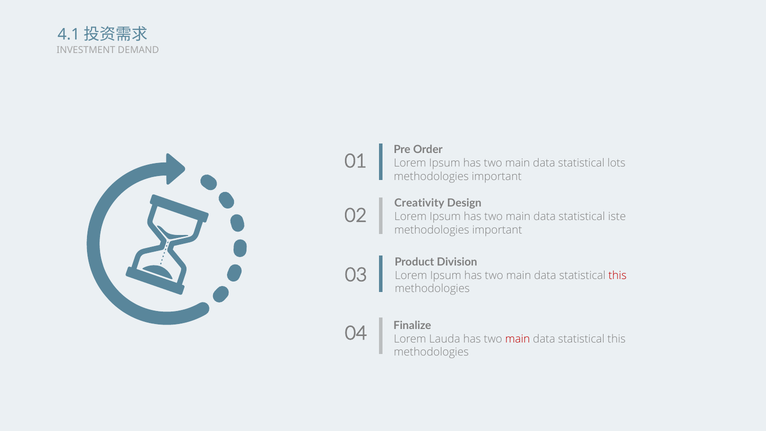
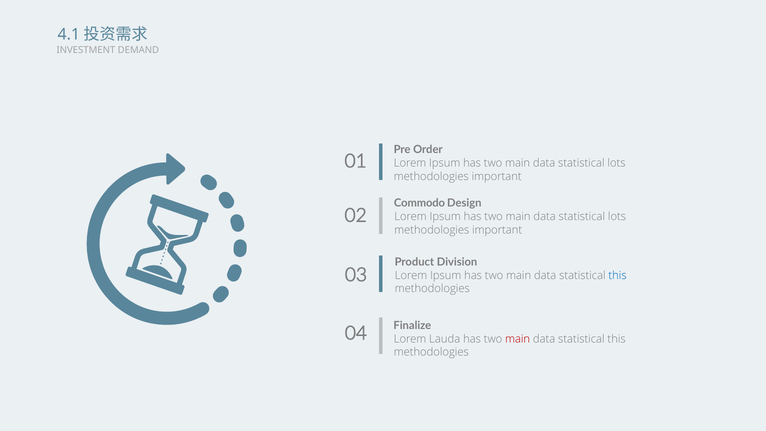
Creativity: Creativity -> Commodo
iste at (617, 217): iste -> lots
this at (618, 275) colour: red -> blue
